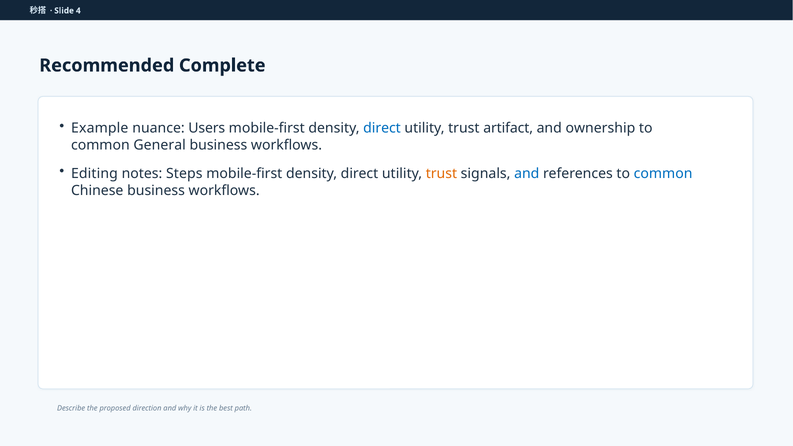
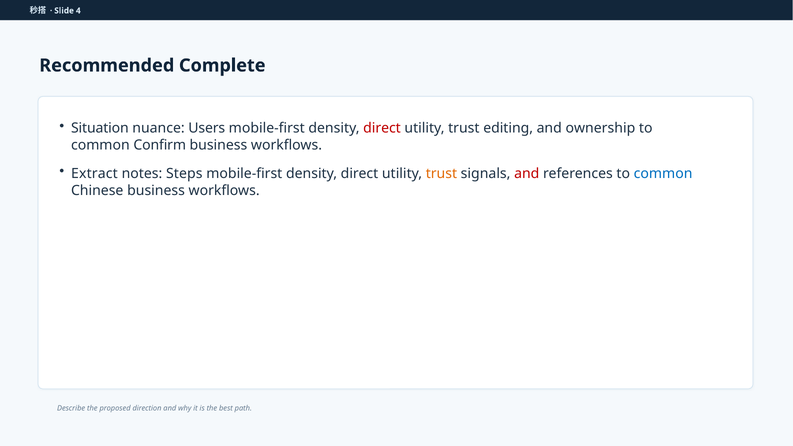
Example: Example -> Situation
direct at (382, 128) colour: blue -> red
artifact: artifact -> editing
General: General -> Confirm
Editing: Editing -> Extract
and at (527, 174) colour: blue -> red
